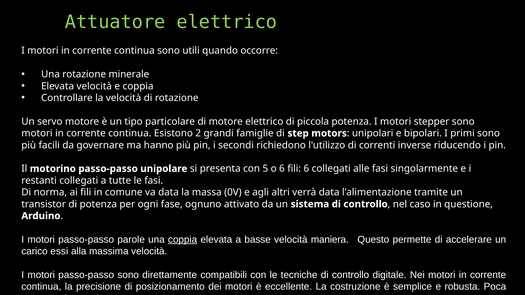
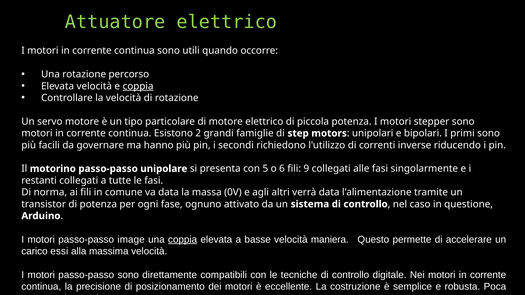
minerale: minerale -> percorso
coppia at (138, 86) underline: none -> present
fili 6: 6 -> 9
parole: parole -> image
